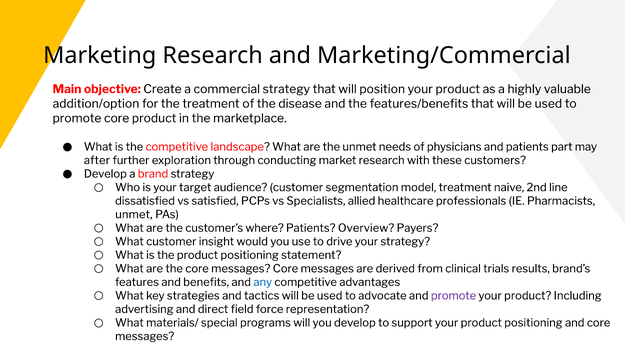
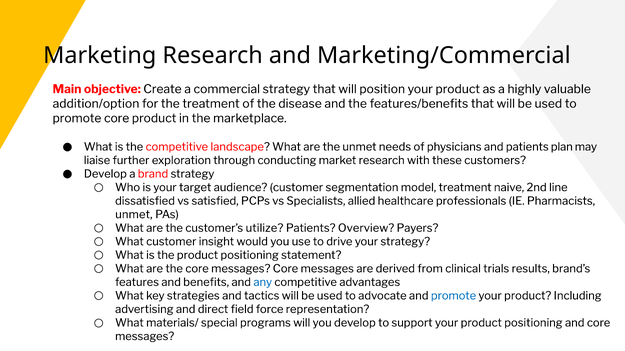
part: part -> plan
after: after -> liaise
where: where -> utilize
promote at (454, 296) colour: purple -> blue
